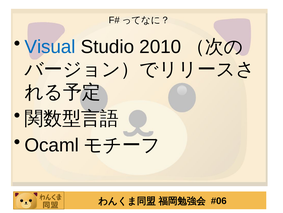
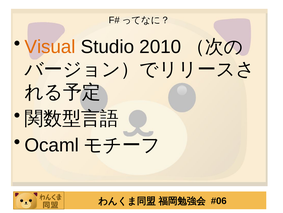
Visual colour: blue -> orange
